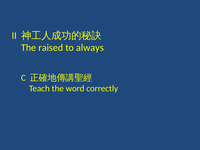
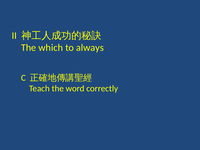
raised: raised -> which
